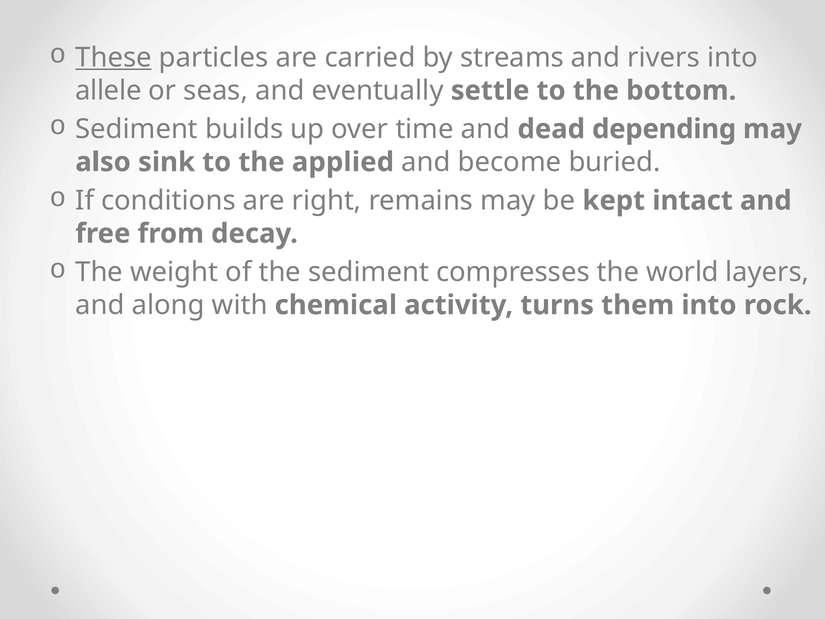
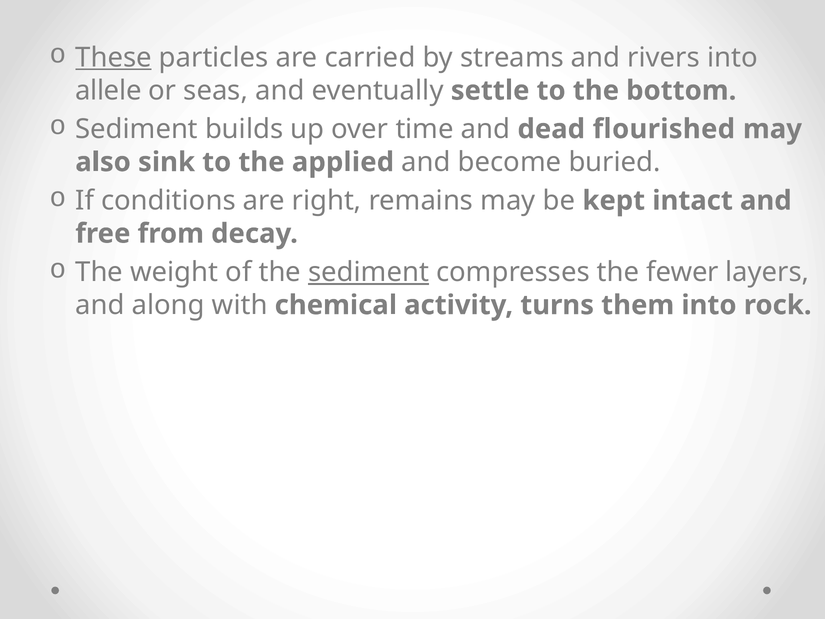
depending: depending -> flourished
sediment at (369, 272) underline: none -> present
world: world -> fewer
